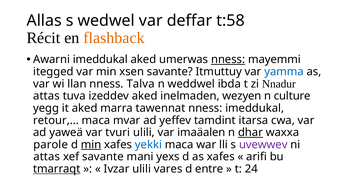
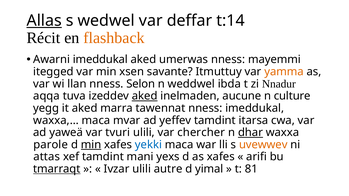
Allas underline: none -> present
t:58: t:58 -> t:14
nness at (228, 60) underline: present -> none
yamma colour: blue -> orange
Talva: Talva -> Selon
attas at (46, 96): attas -> aqqa
aked at (145, 96) underline: none -> present
wezyen: wezyen -> aucune
retour,…: retour,… -> waxxa,…
imaäalen: imaäalen -> chercher
uvewwev colour: purple -> orange
xef savante: savante -> tamdint
vares: vares -> autre
entre: entre -> yimal
24: 24 -> 81
